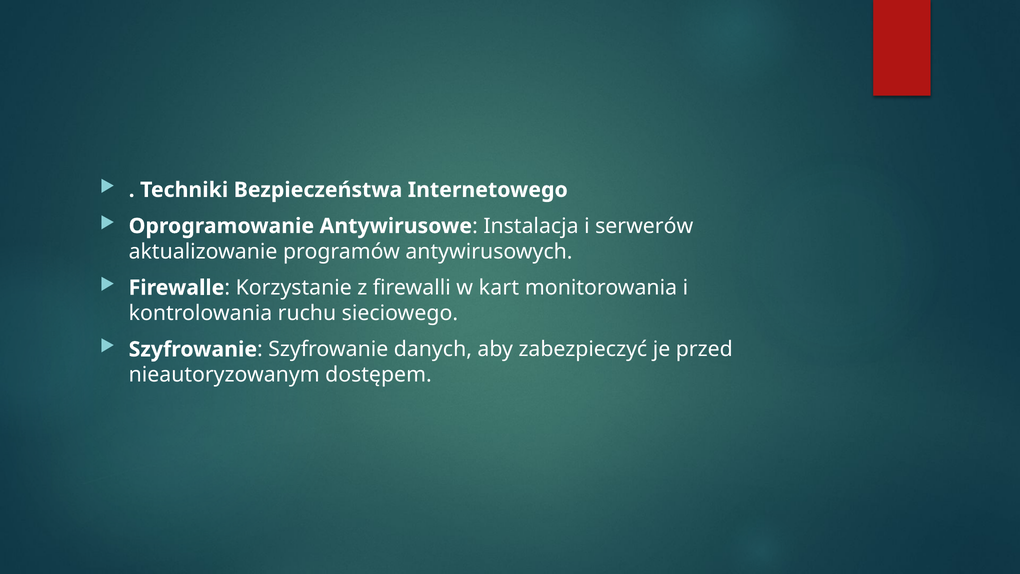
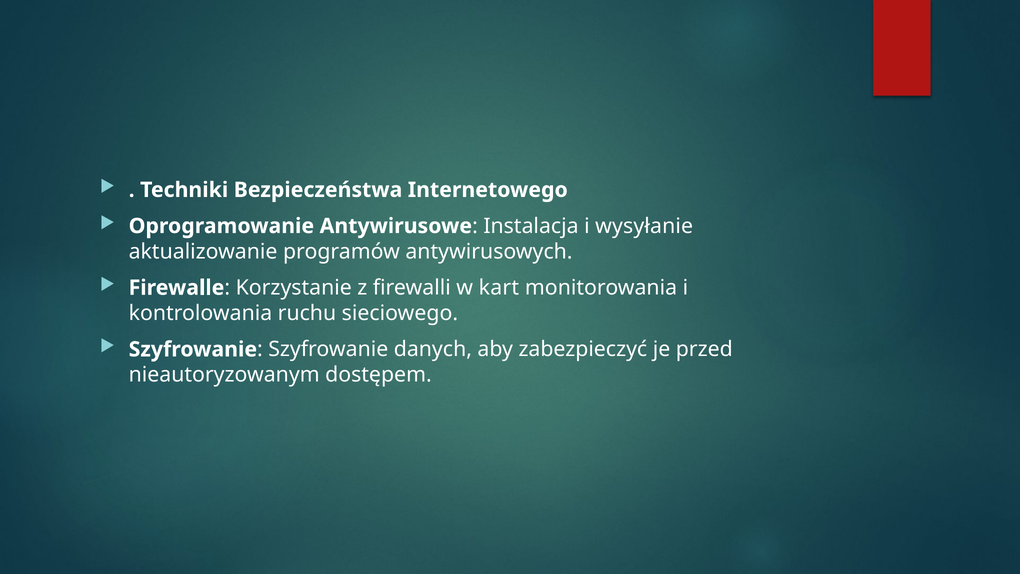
serwerów: serwerów -> wysyłanie
